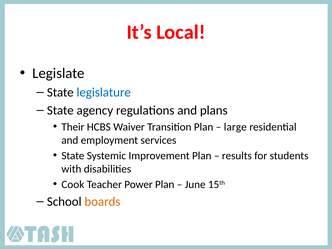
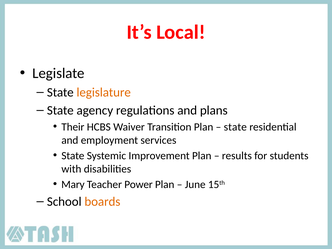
legislature colour: blue -> orange
large at (235, 127): large -> state
Cook: Cook -> Mary
